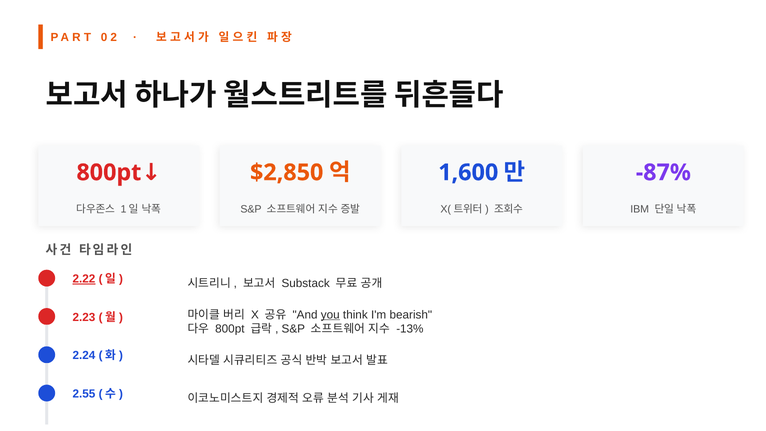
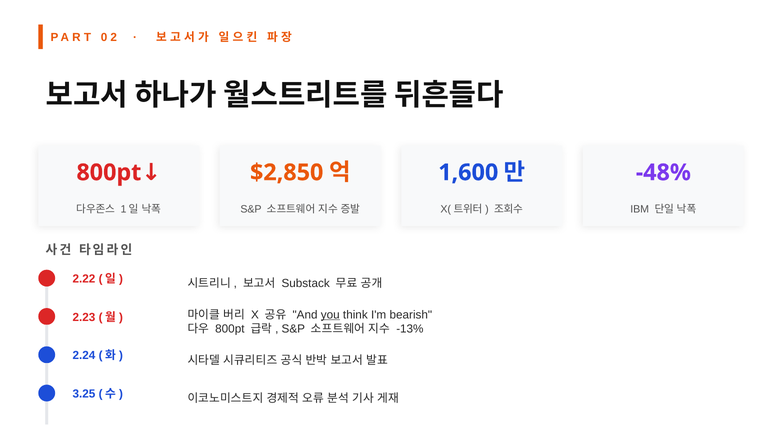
-87%: -87% -> -48%
2.22 underline: present -> none
2.55: 2.55 -> 3.25
